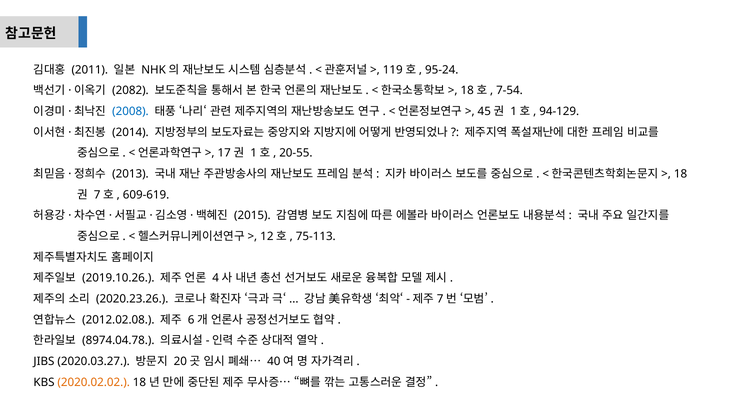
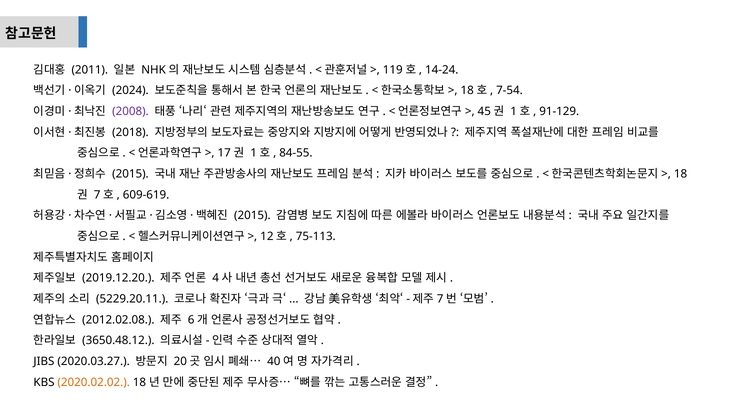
95-24: 95-24 -> 14-24
2082: 2082 -> 2024
2008 colour: blue -> purple
94-129: 94-129 -> 91-129
2014: 2014 -> 2018
20-55: 20-55 -> 84-55
2013 at (130, 174): 2013 -> 2015
2019.10.26: 2019.10.26 -> 2019.12.20
2020.23.26: 2020.23.26 -> 5229.20.11
8974.04.78: 8974.04.78 -> 3650.48.12
